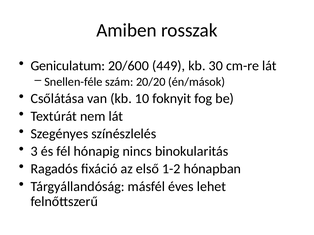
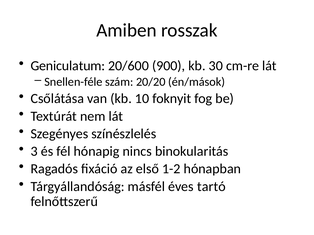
449: 449 -> 900
lehet: lehet -> tartó
